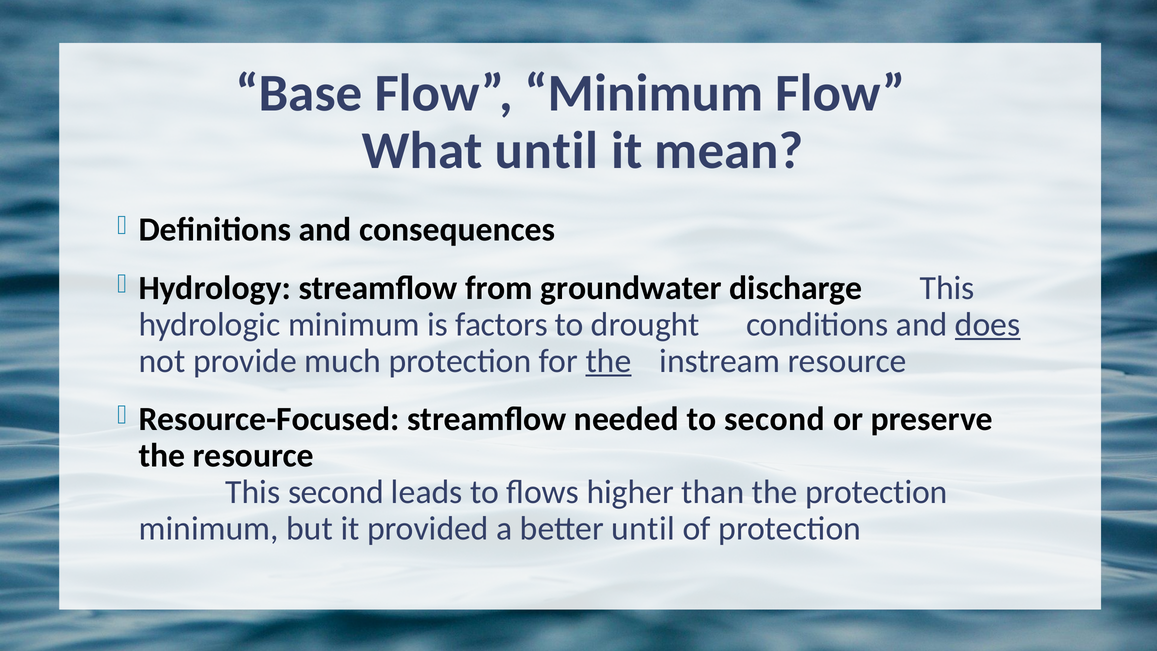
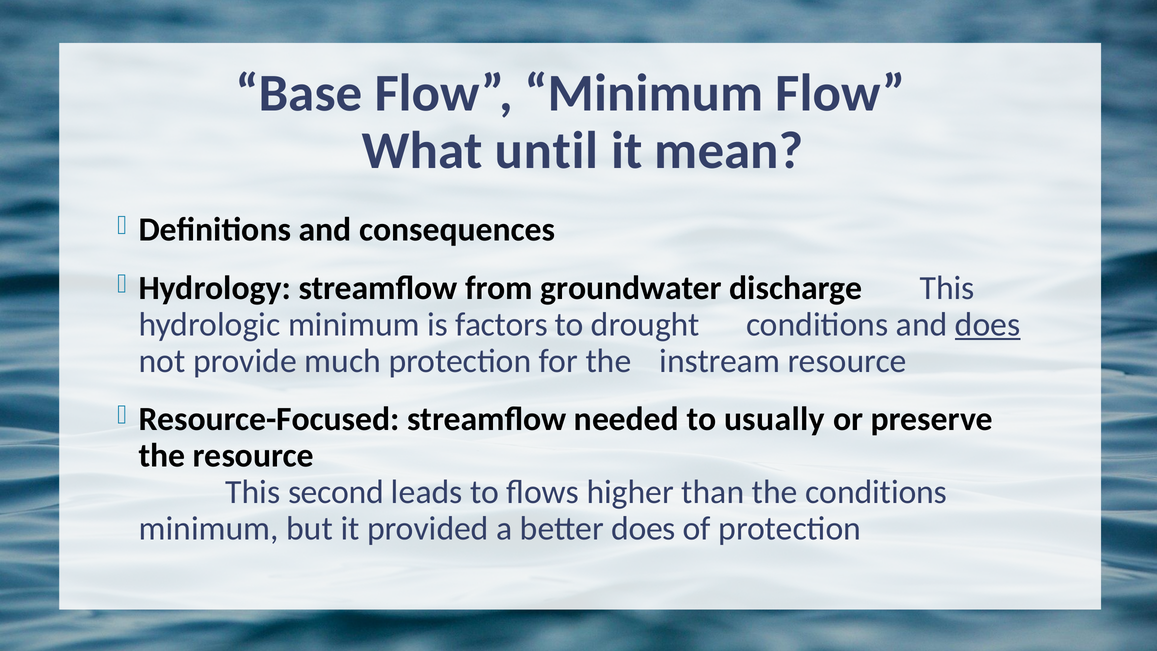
the at (608, 361) underline: present -> none
to second: second -> usually
the protection: protection -> conditions
better until: until -> does
